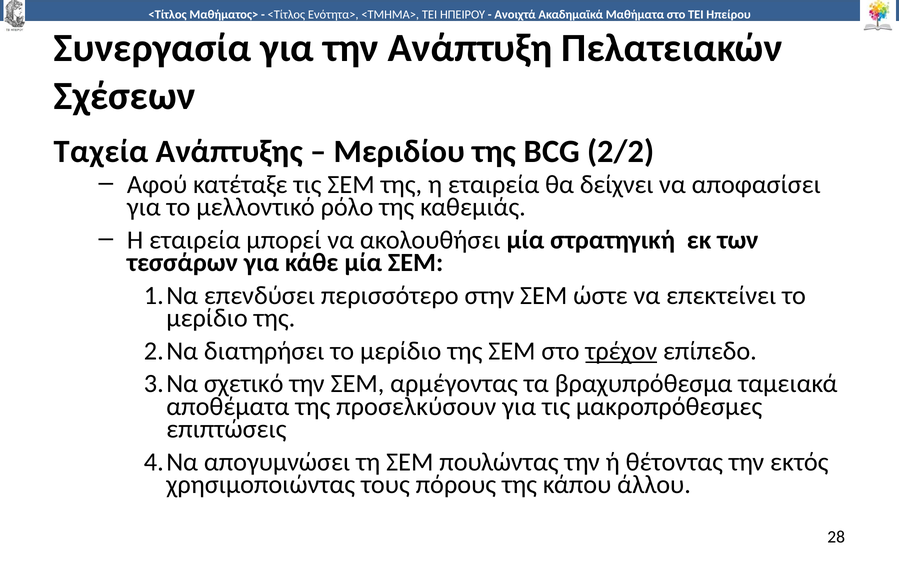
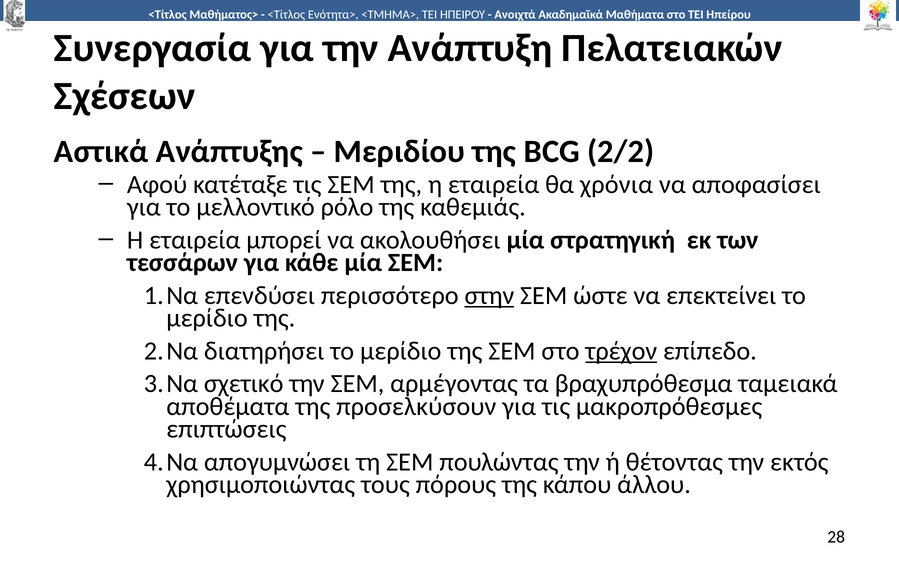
Ταχεία: Ταχεία -> Αστικά
δείχνει: δείχνει -> χρόνια
στην underline: none -> present
